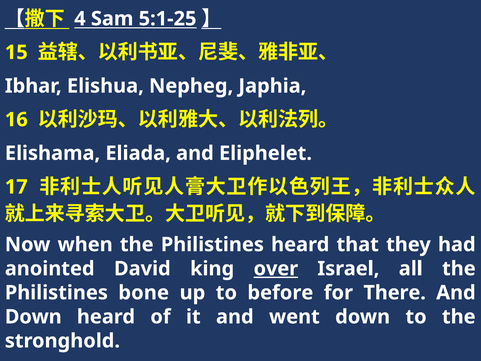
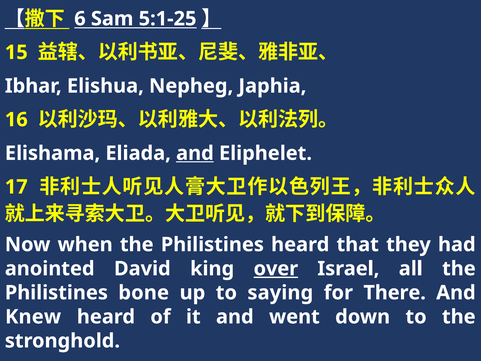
4: 4 -> 6
and at (195, 153) underline: none -> present
before: before -> saying
Down at (33, 317): Down -> Knew
